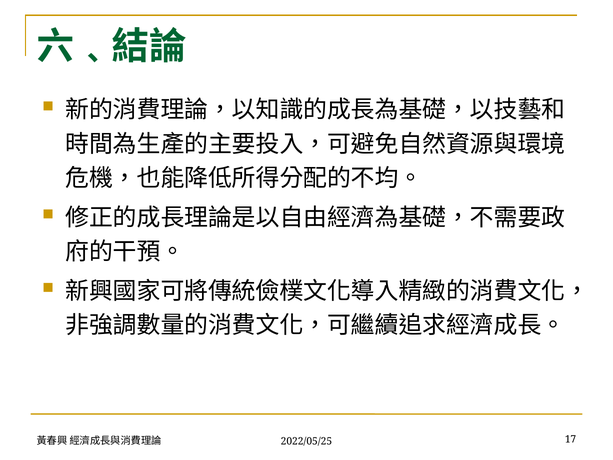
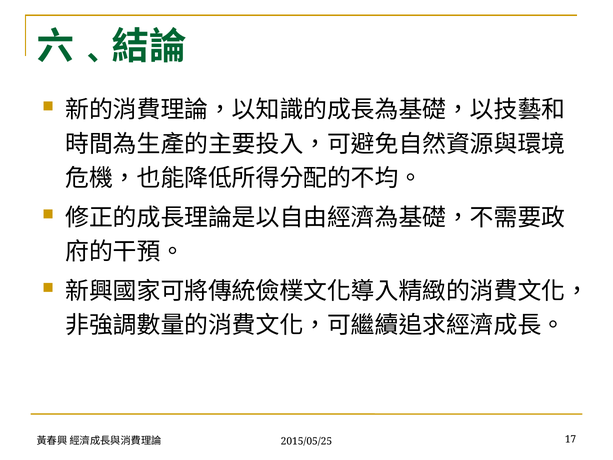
2022/05/25: 2022/05/25 -> 2015/05/25
